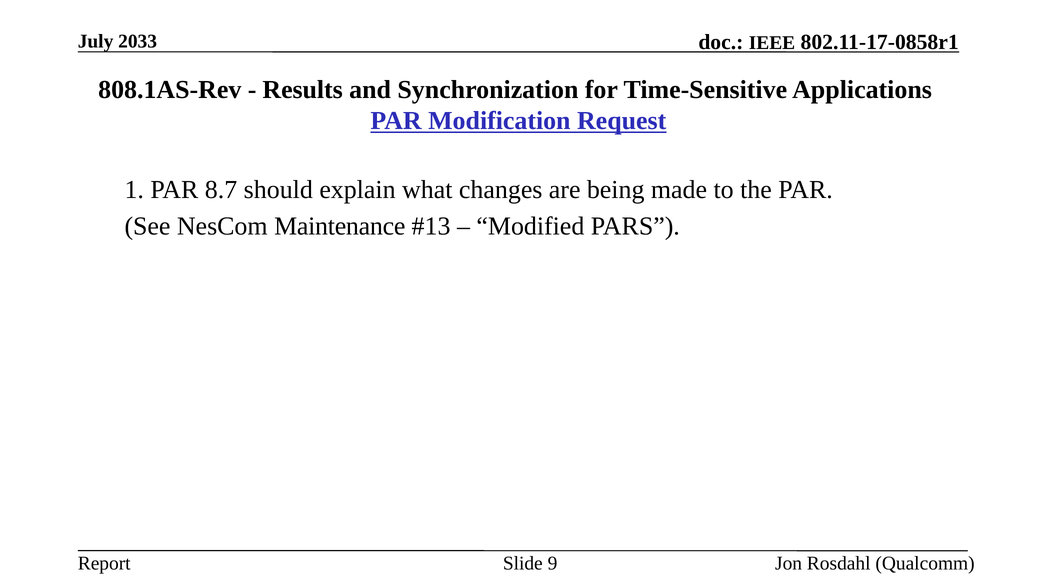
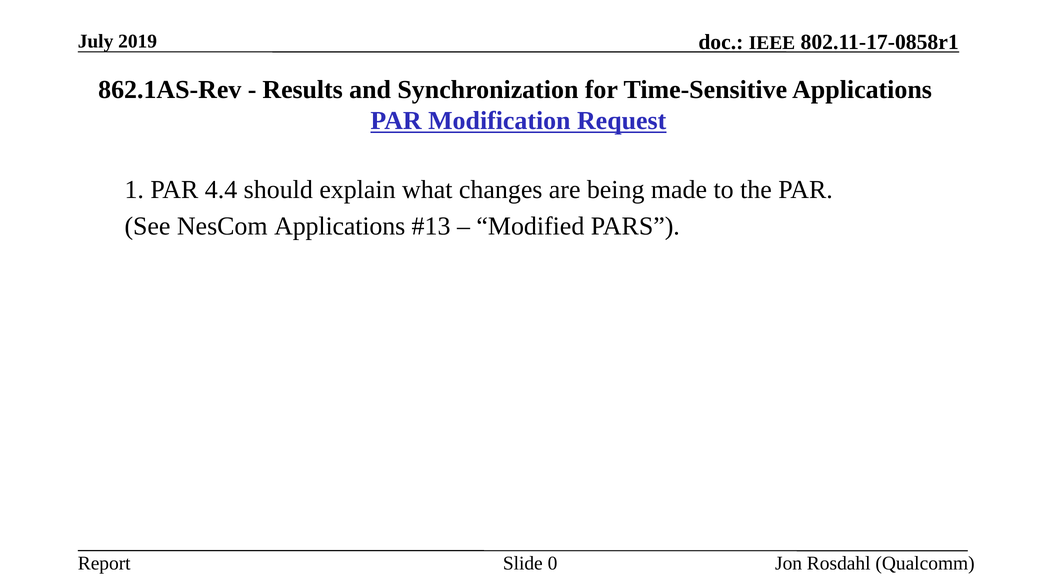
2033: 2033 -> 2019
808.1AS-Rev: 808.1AS-Rev -> 862.1AS-Rev
8.7: 8.7 -> 4.4
NesCom Maintenance: Maintenance -> Applications
9: 9 -> 0
